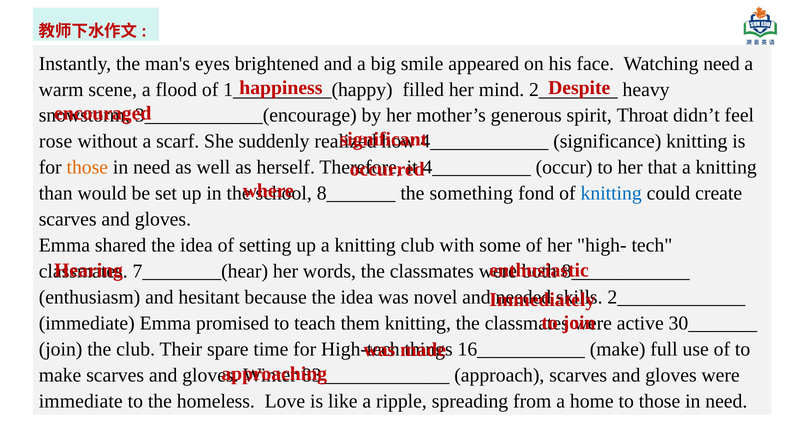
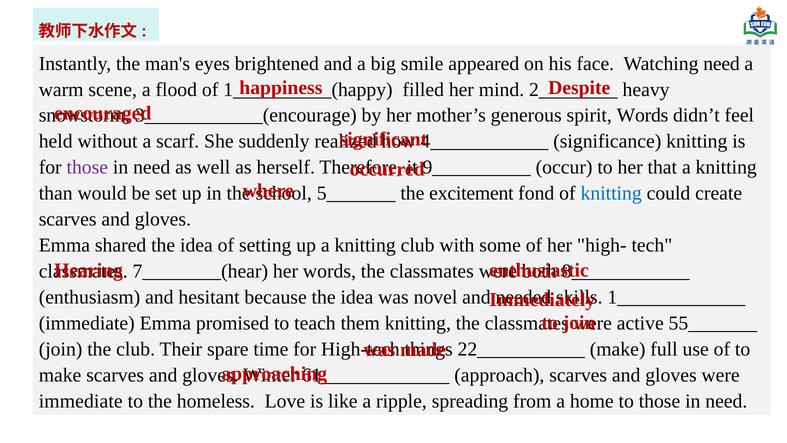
spirit Throat: Throat -> Words
rose: rose -> held
those at (87, 167) colour: orange -> purple
4__________: 4__________ -> 9__________
8_______: 8_______ -> 5_______
something: something -> excitement
2_____________: 2_____________ -> 1_____________
30_______: 30_______ -> 55_______
16___________: 16___________ -> 22___________
83_____________: 83_____________ -> 61_____________
